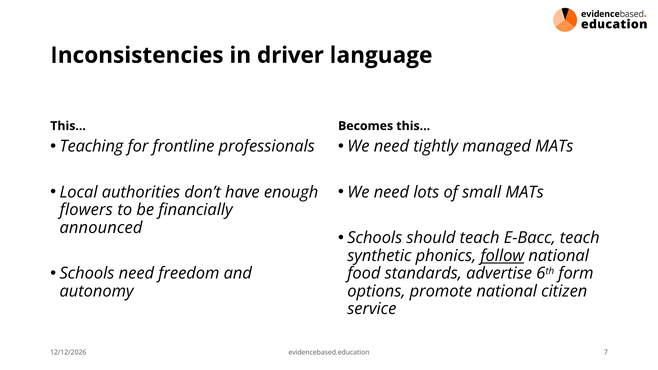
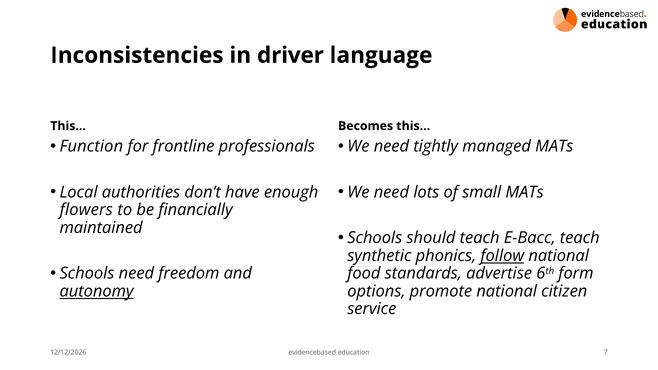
Teaching: Teaching -> Function
announced: announced -> maintained
autonomy underline: none -> present
